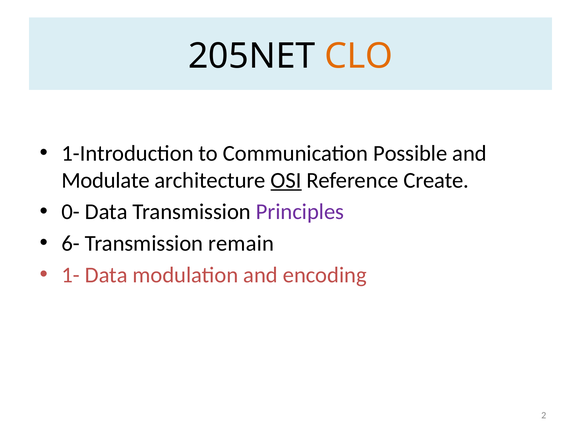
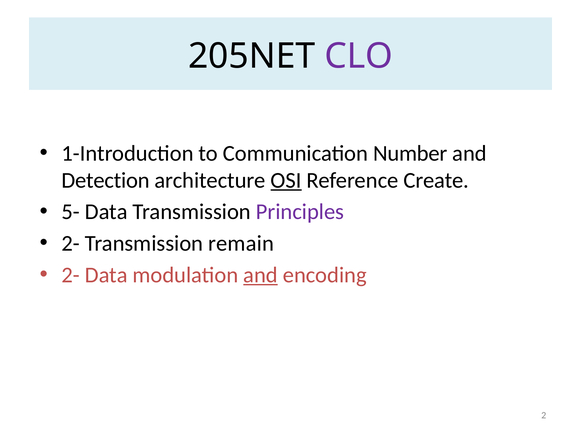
CLO colour: orange -> purple
Possible: Possible -> Number
Modulate: Modulate -> Detection
0-: 0- -> 5-
6- at (71, 244): 6- -> 2-
1- at (71, 275): 1- -> 2-
and at (261, 275) underline: none -> present
